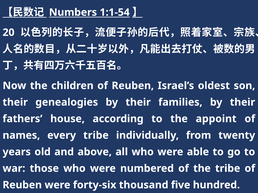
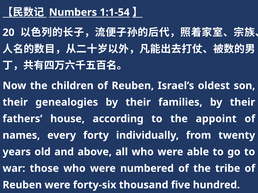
every tribe: tribe -> forty
